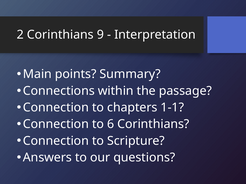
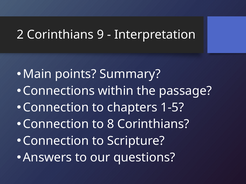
1-1: 1-1 -> 1-5
6: 6 -> 8
